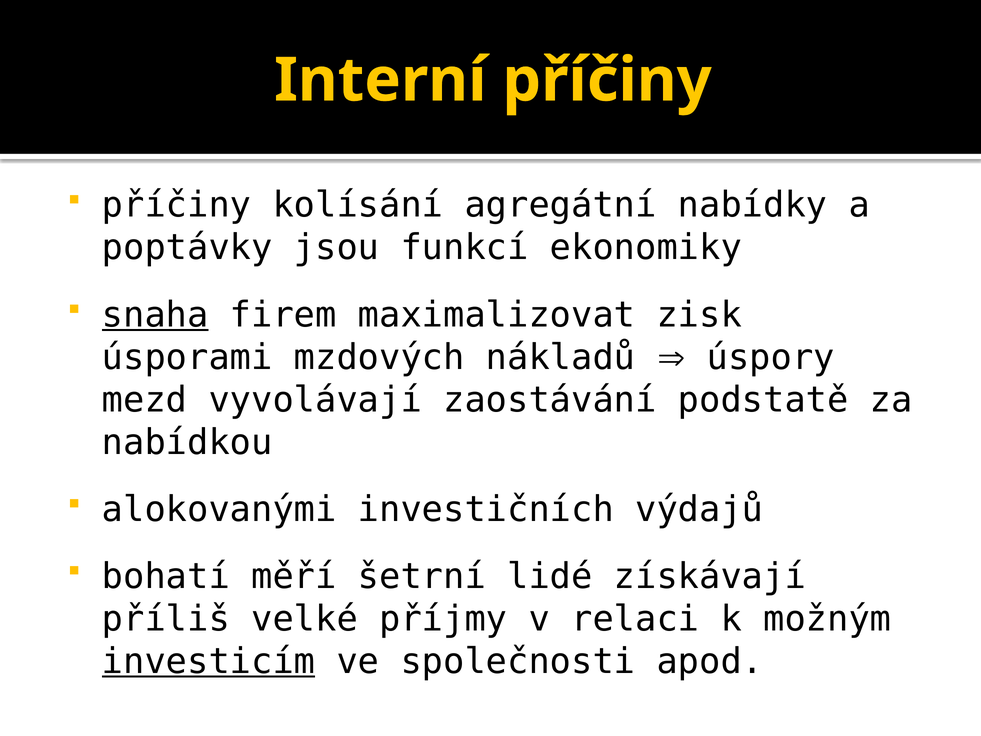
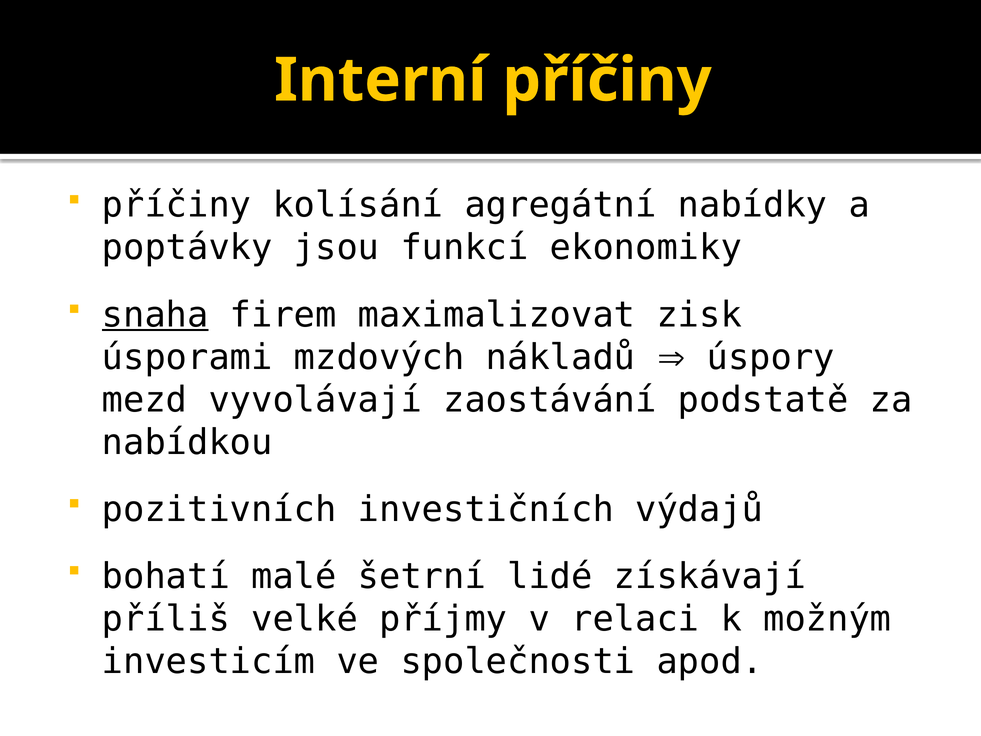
alokovanými: alokovanými -> pozitivních
měří: měří -> malé
investicím underline: present -> none
